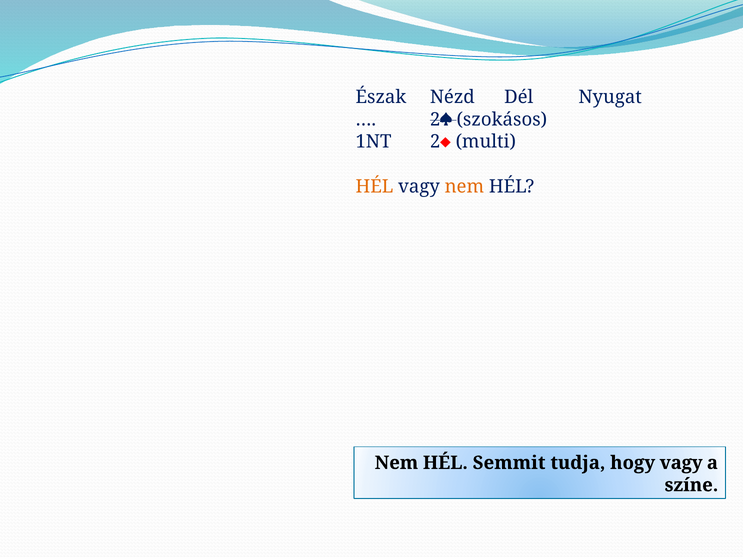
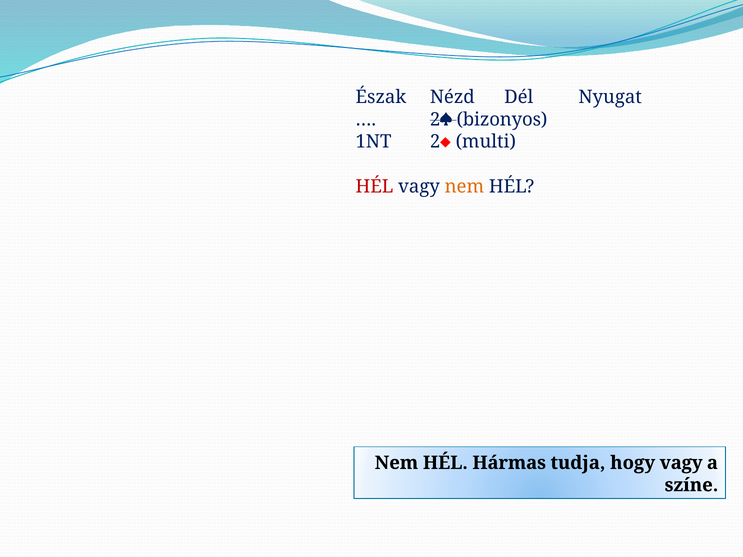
szokásos: szokásos -> bizonyos
HÉL at (374, 186) colour: orange -> red
Semmit: Semmit -> Hármas
